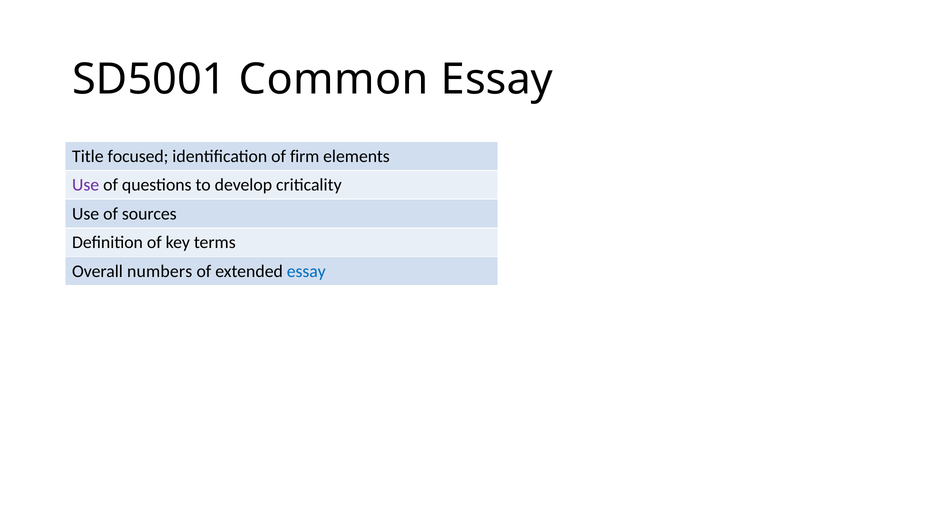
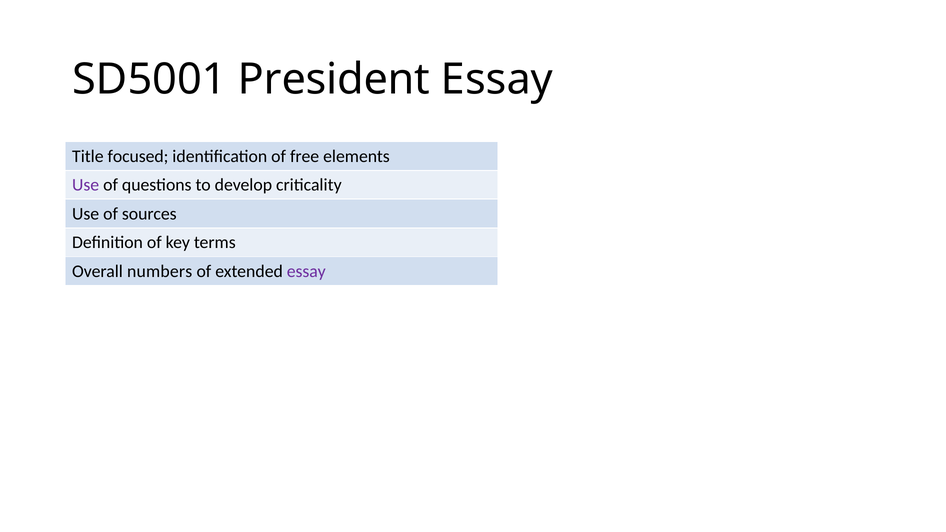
Common: Common -> President
firm: firm -> free
essay at (306, 271) colour: blue -> purple
